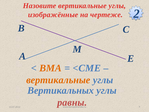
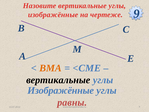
чертеже 2: 2 -> 9
вертикальные at (58, 80) colour: orange -> black
Вертикальных at (61, 90): Вертикальных -> Изображённые
